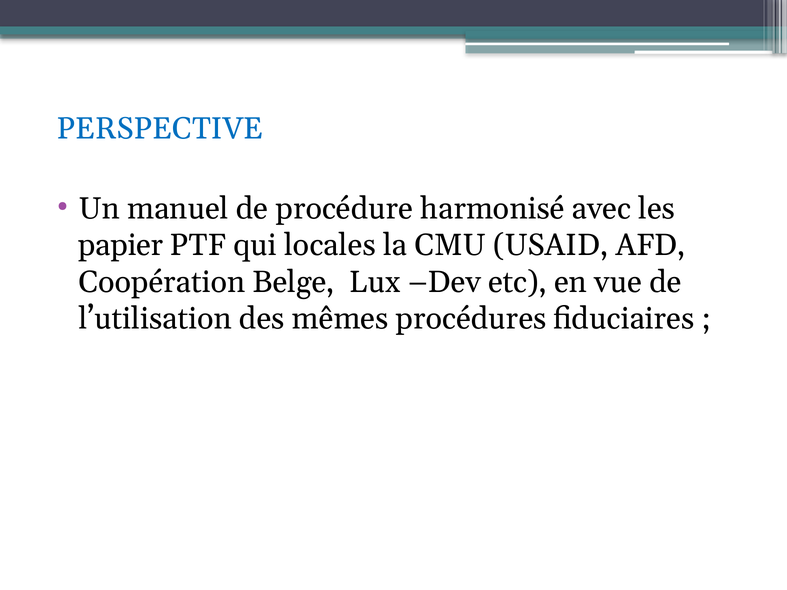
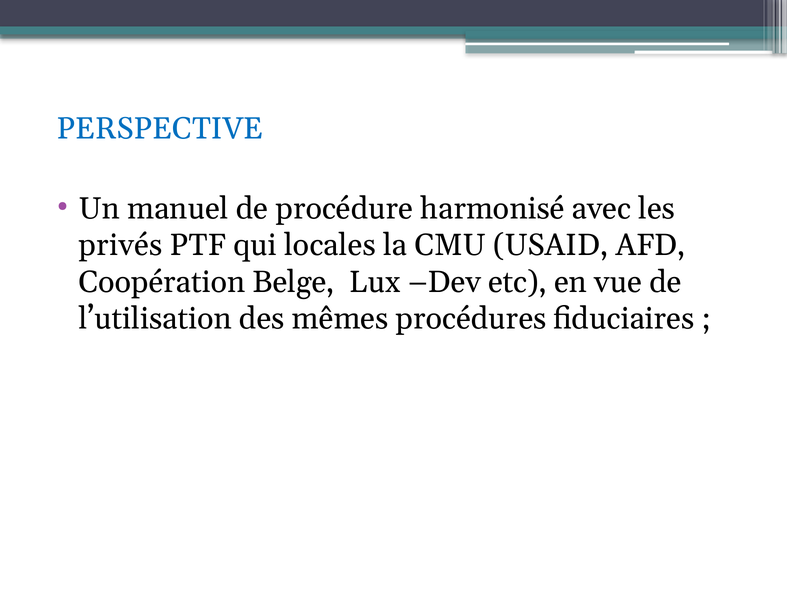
papier: papier -> privés
